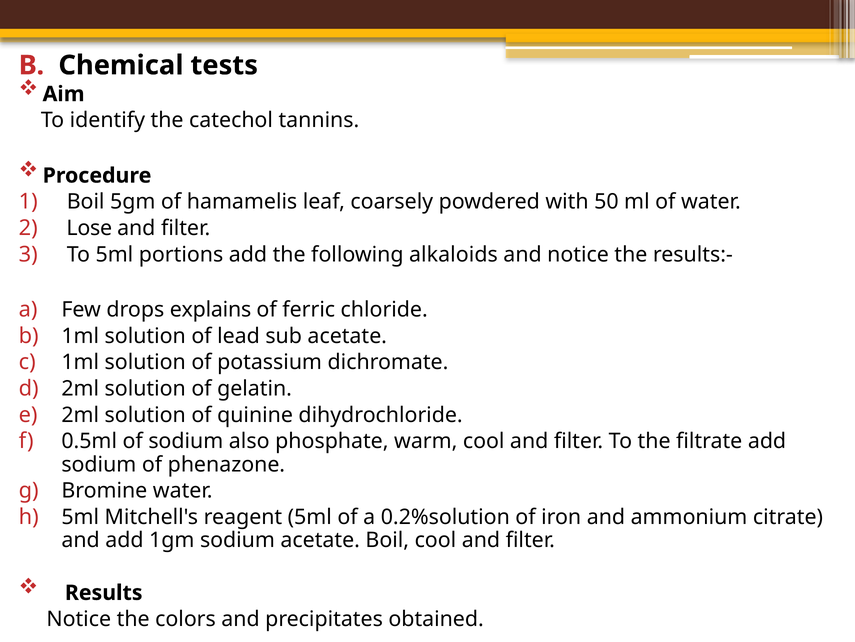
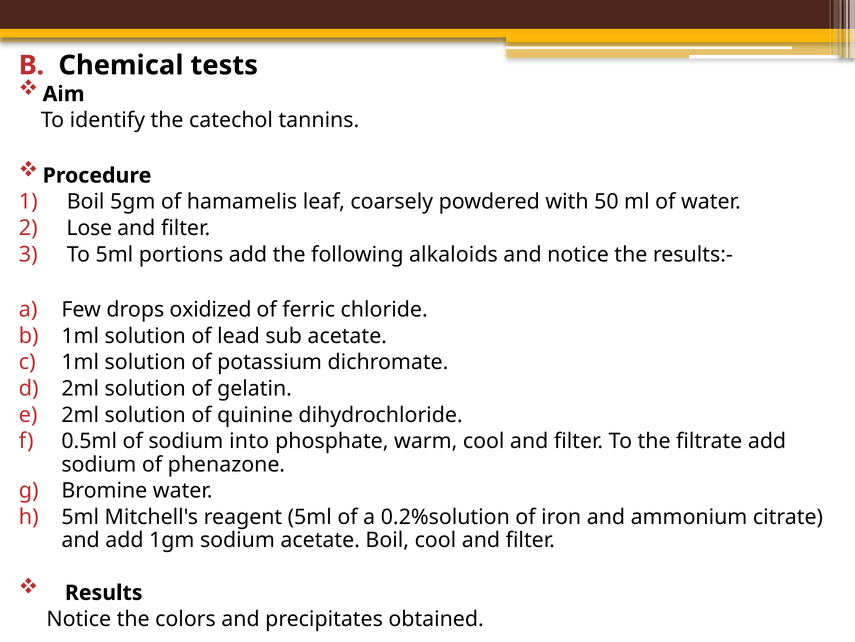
explains: explains -> oxidized
also: also -> into
